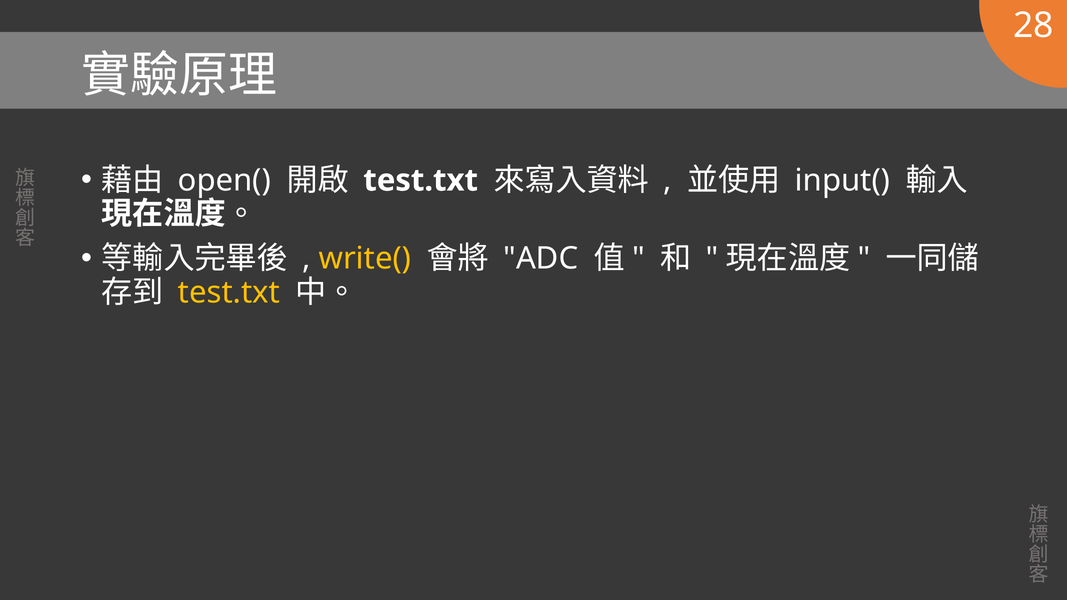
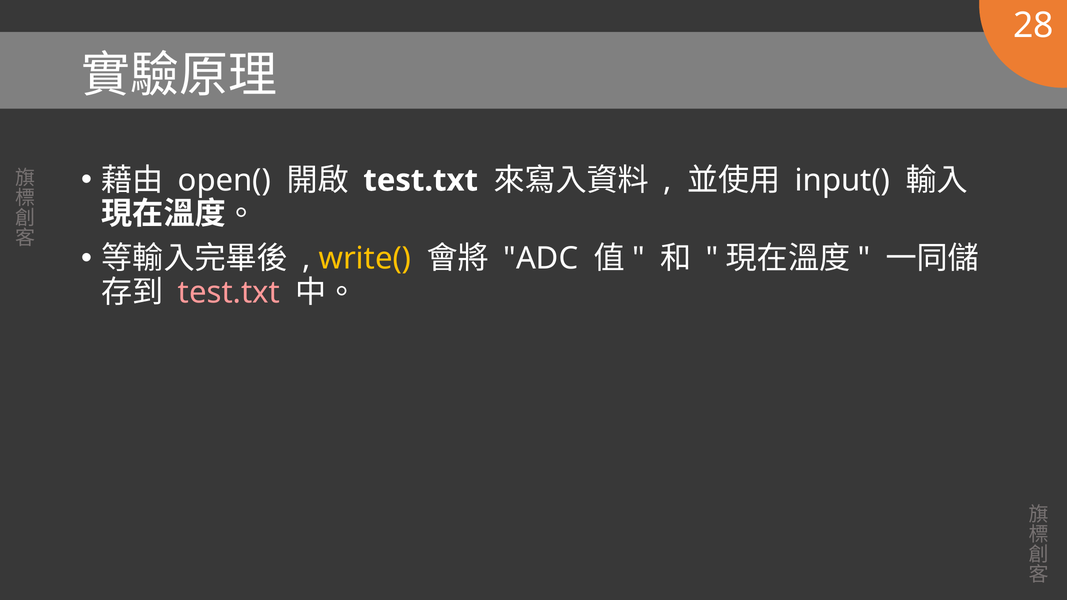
test.txt at (229, 292) colour: yellow -> pink
